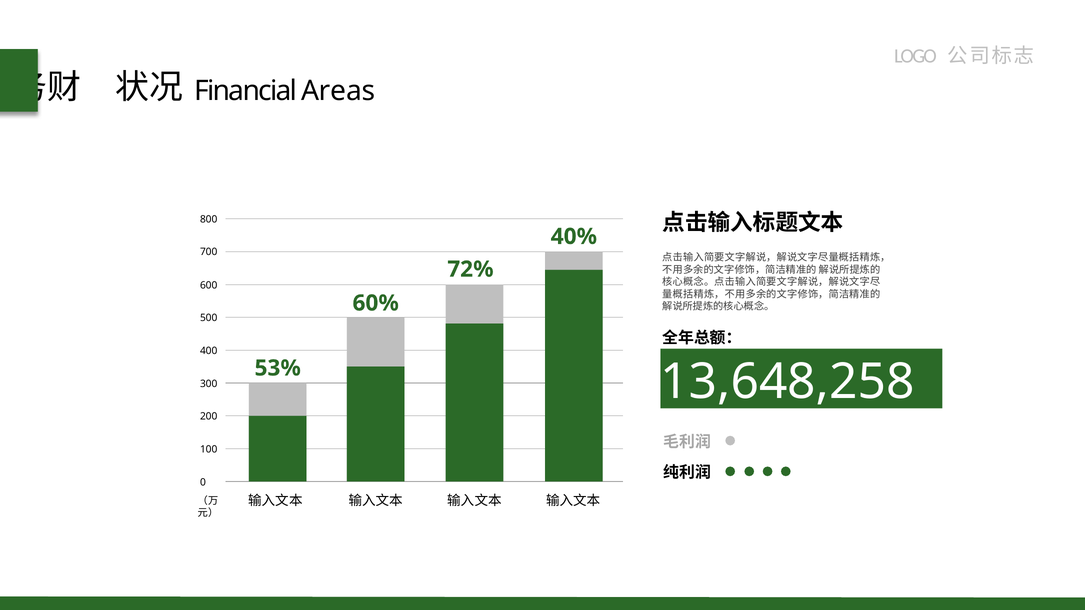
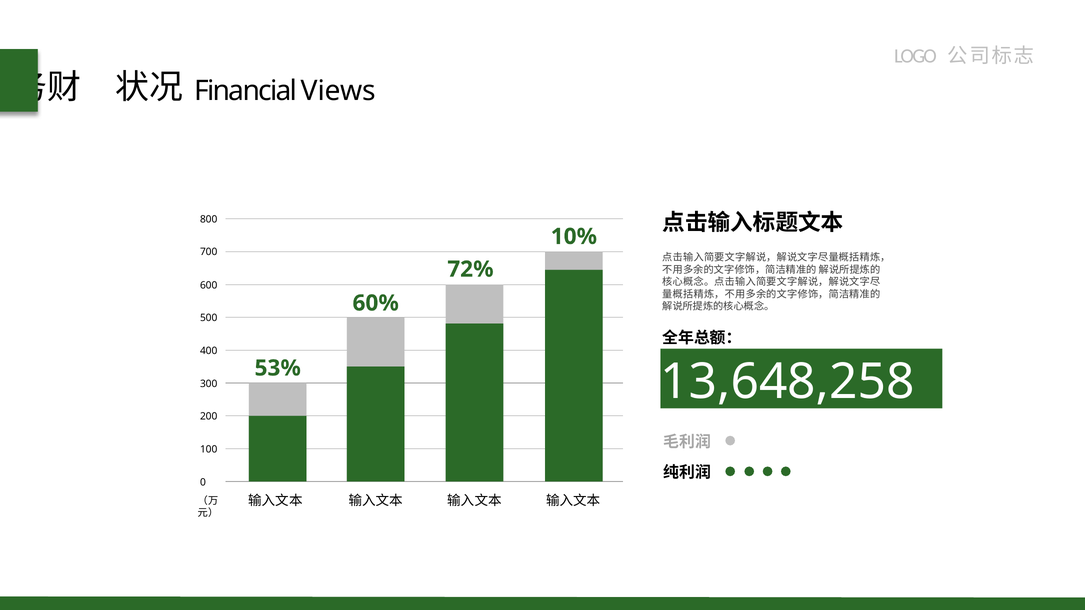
Areas: Areas -> Views
40%: 40% -> 10%
